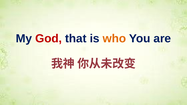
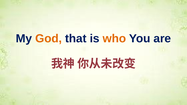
God colour: red -> orange
